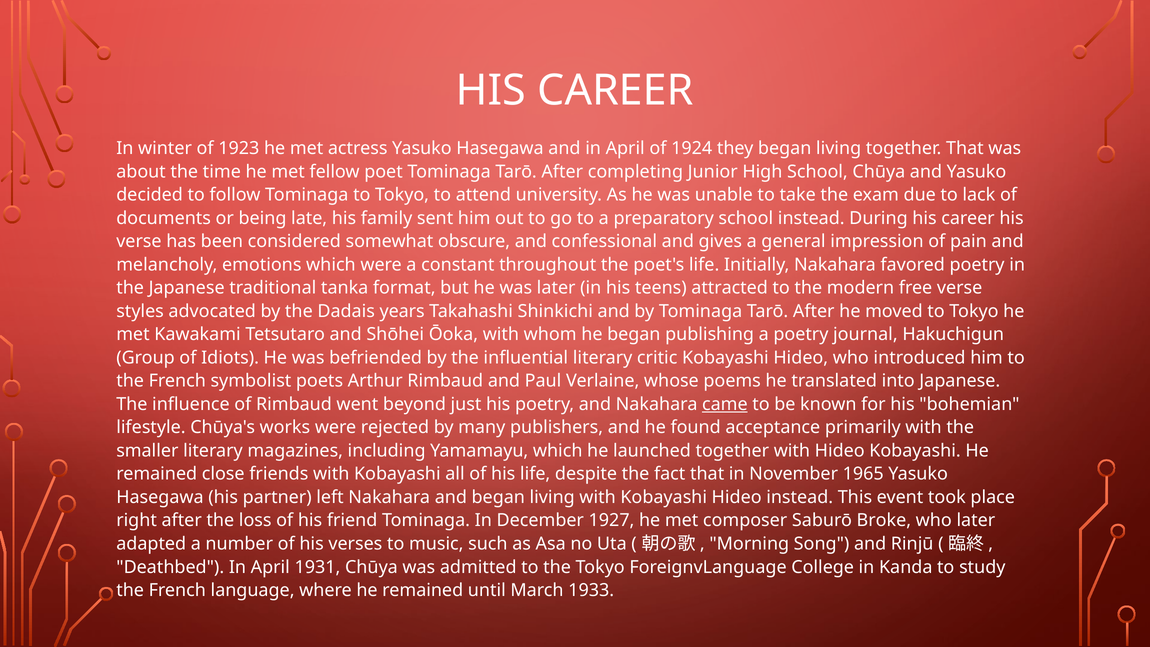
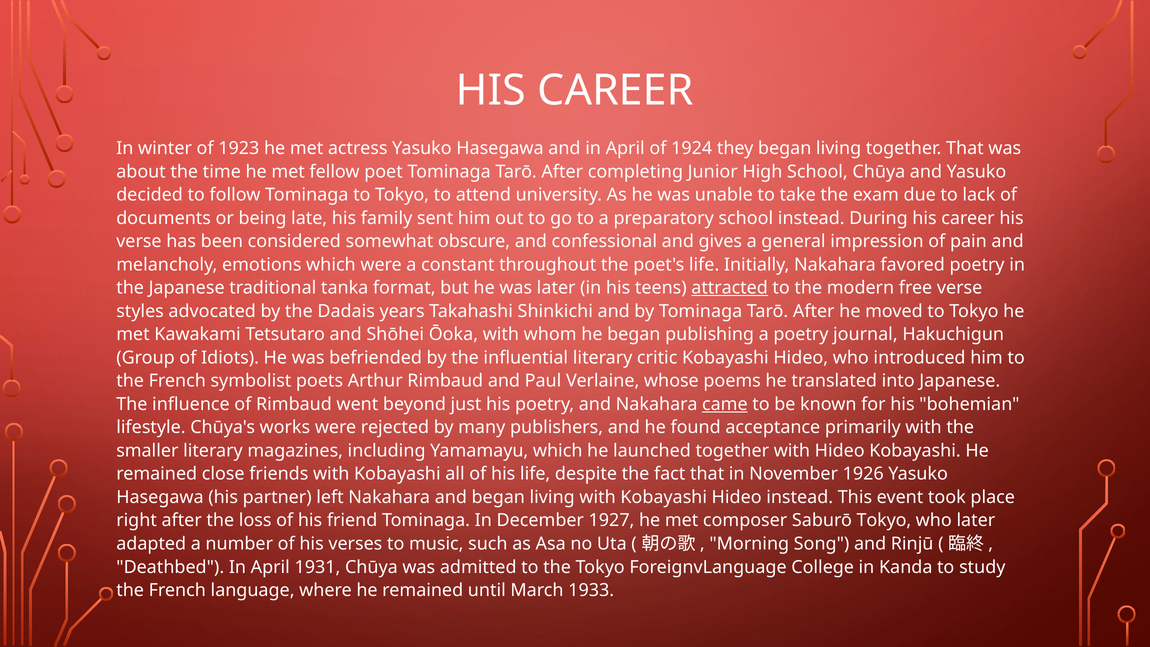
attracted underline: none -> present
1965: 1965 -> 1926
Saburō Broke: Broke -> Tokyo
